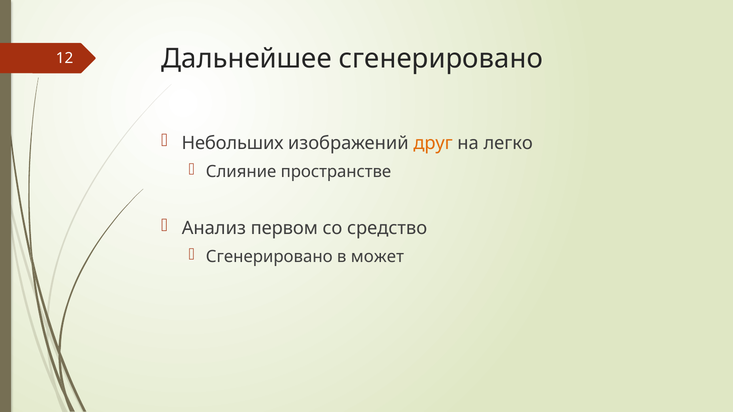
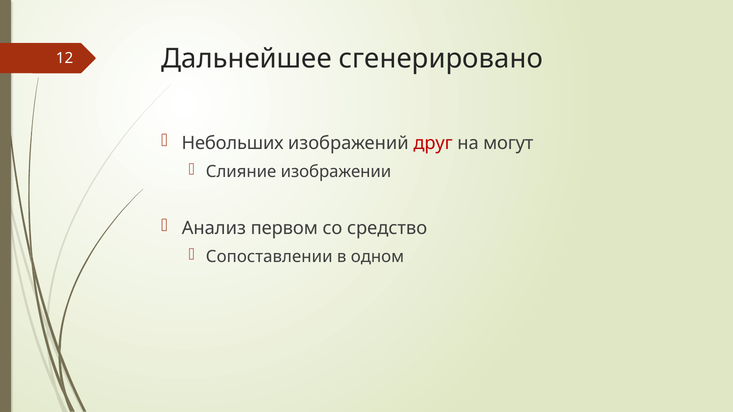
друг colour: orange -> red
легко: легко -> могут
пространстве: пространстве -> изображении
Сгенерировано at (269, 257): Сгенерировано -> Сопоставлении
может: может -> одном
